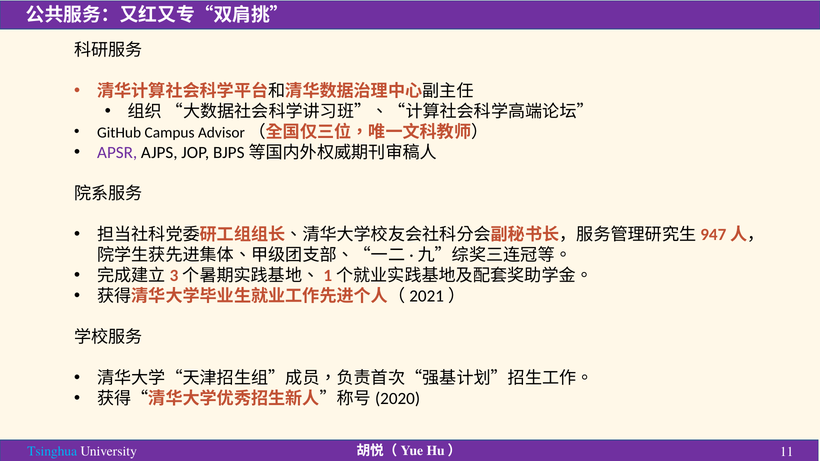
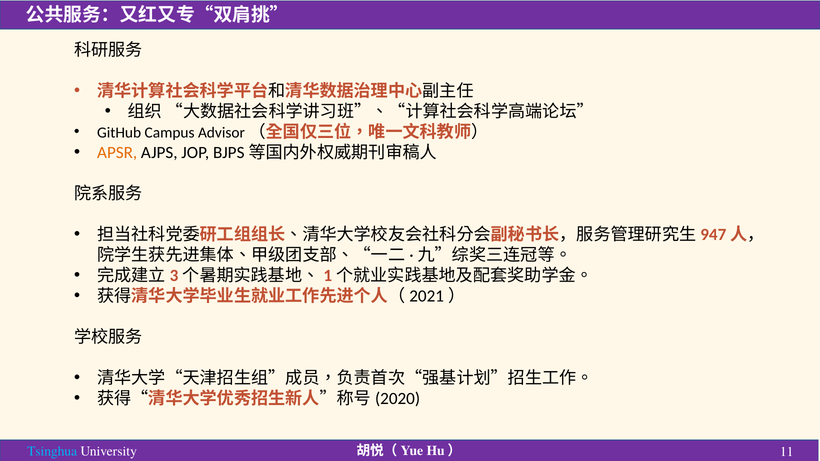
APSR colour: purple -> orange
